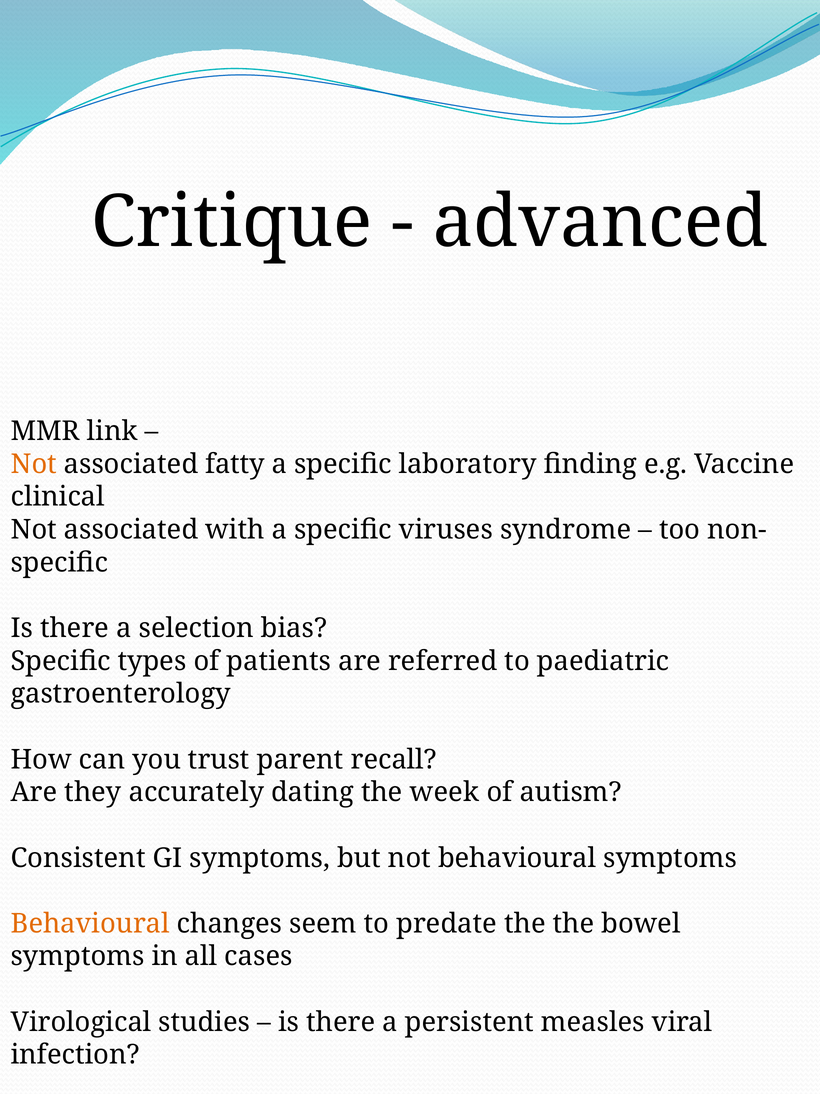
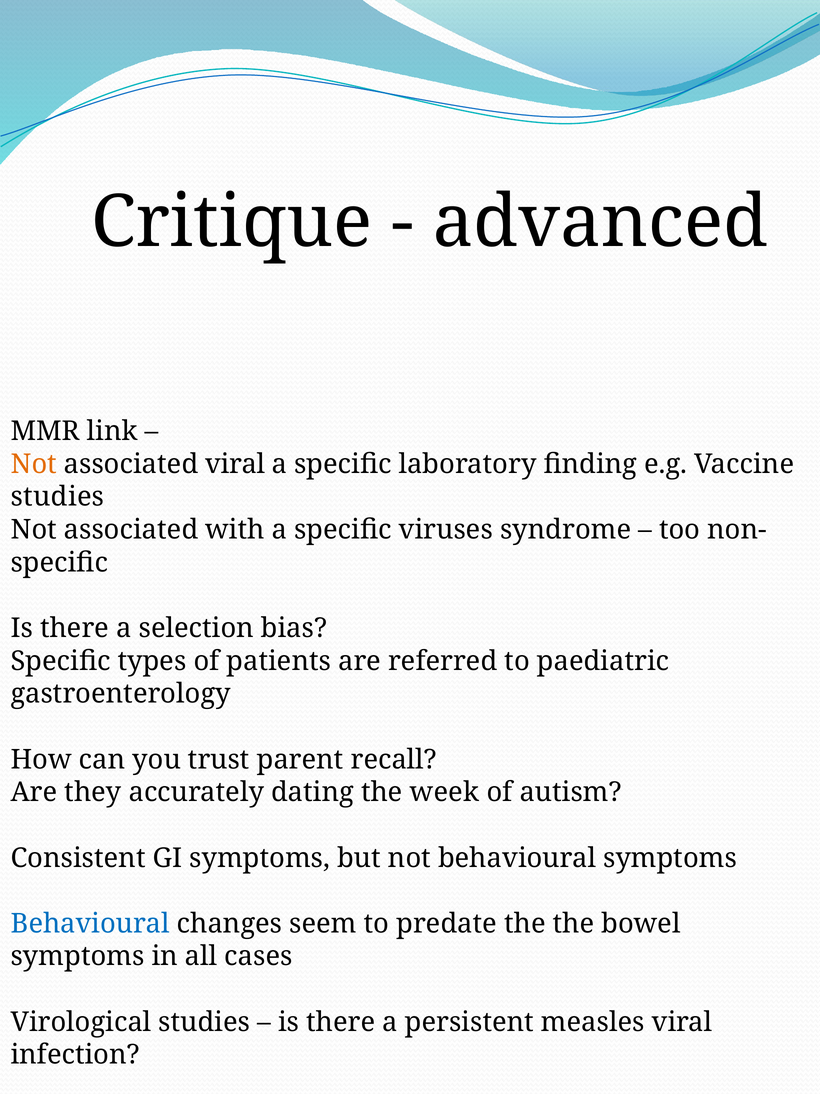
associated fatty: fatty -> viral
clinical at (58, 497): clinical -> studies
Behavioural at (90, 923) colour: orange -> blue
